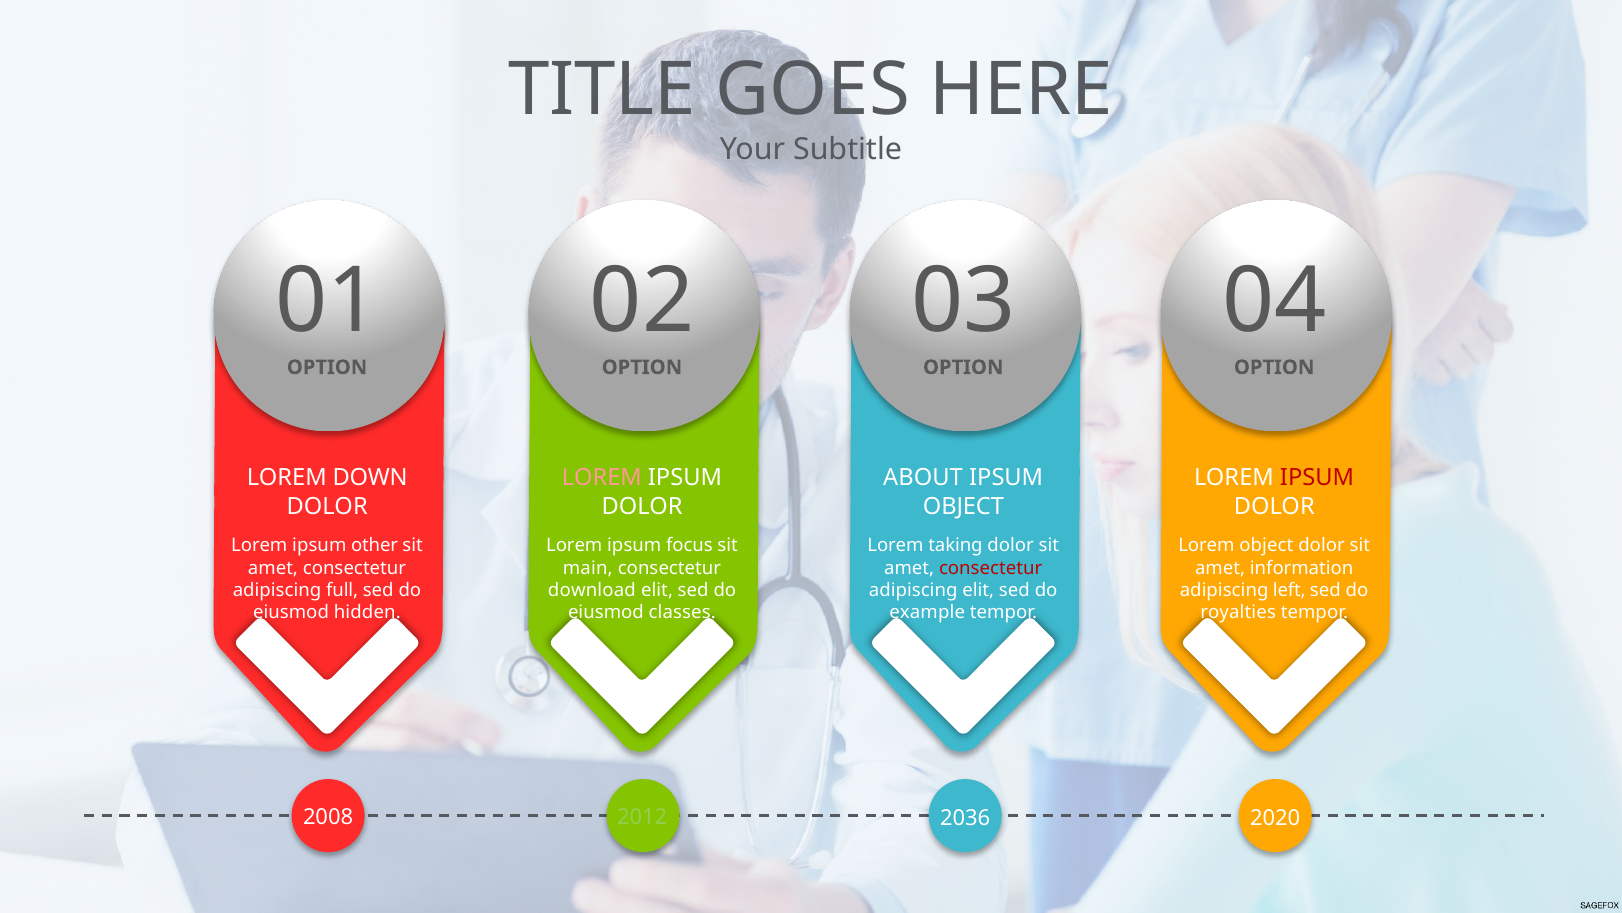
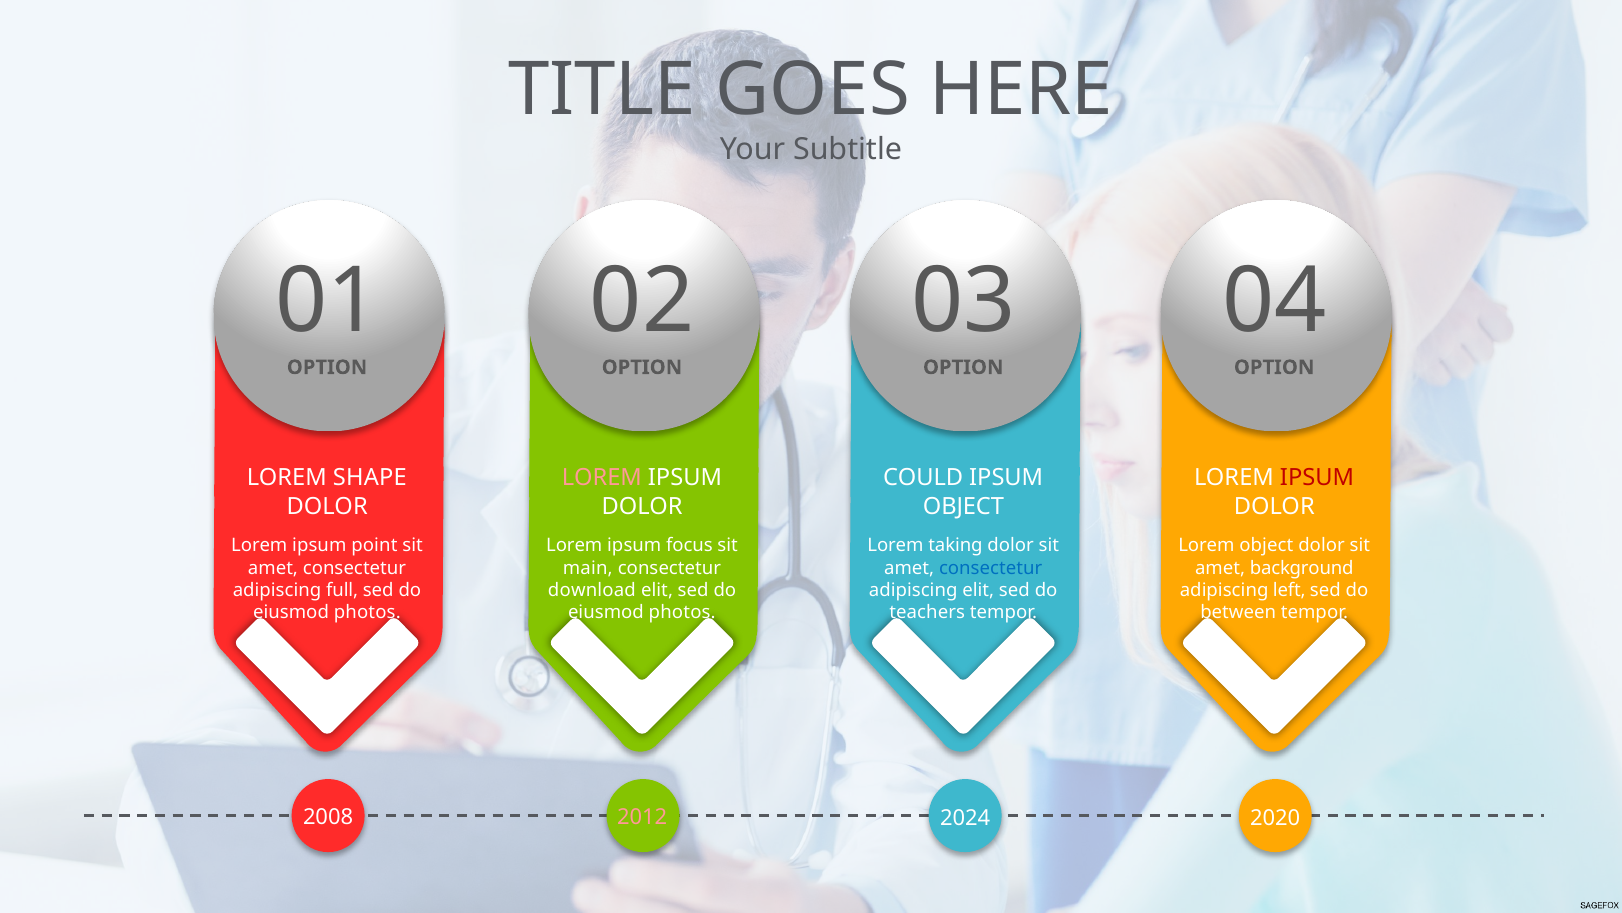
DOWN: DOWN -> SHAPE
ABOUT: ABOUT -> COULD
other: other -> point
consectetur at (991, 568) colour: red -> blue
information: information -> background
hidden at (367, 612): hidden -> photos
classes at (682, 612): classes -> photos
example: example -> teachers
royalties: royalties -> between
2012 colour: light green -> pink
2036: 2036 -> 2024
